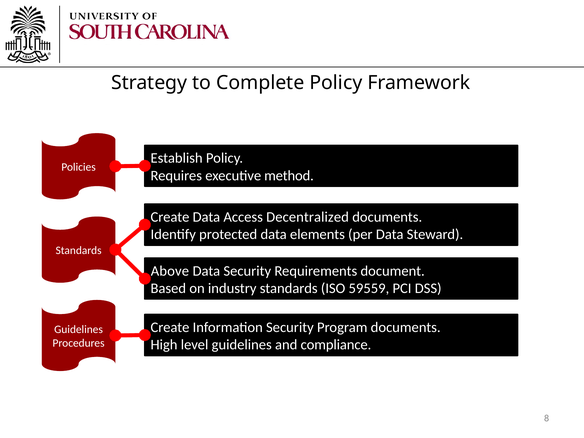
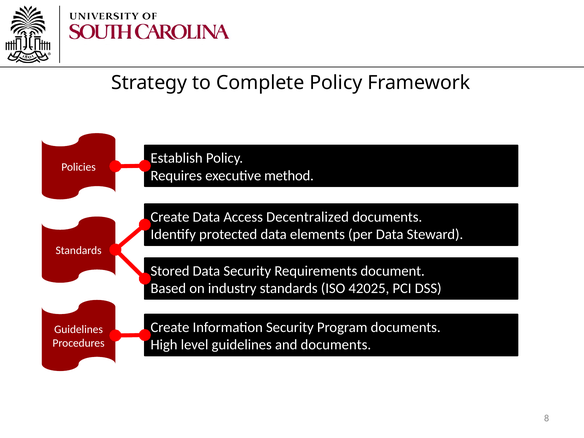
Above: Above -> Stored
59559: 59559 -> 42025
and compliance: compliance -> documents
